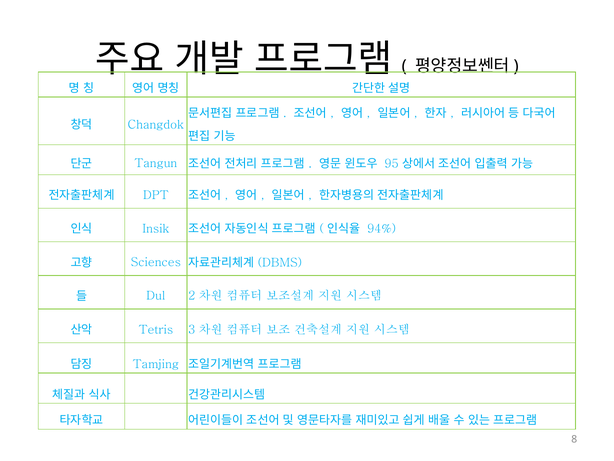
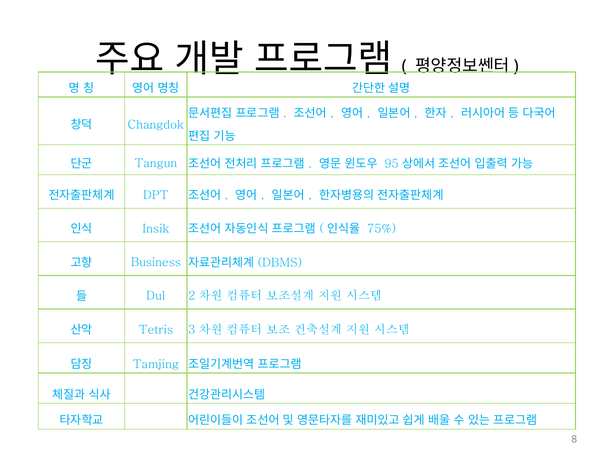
94%: 94% -> 75%
Sciences: Sciences -> Business
